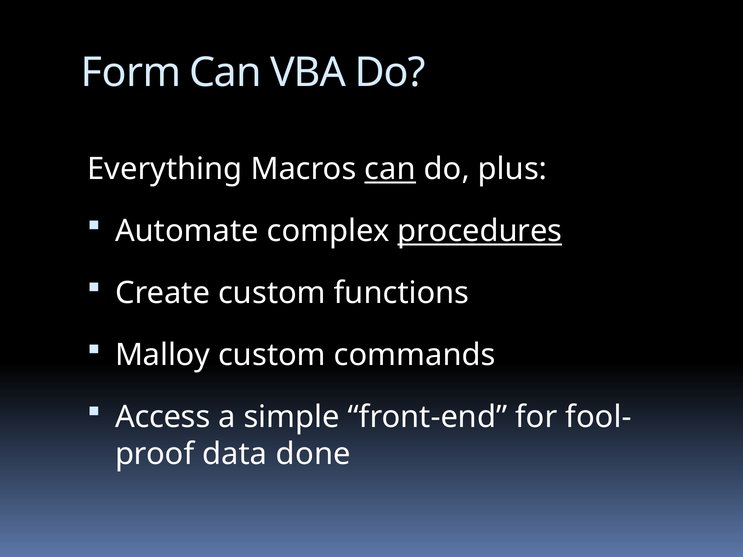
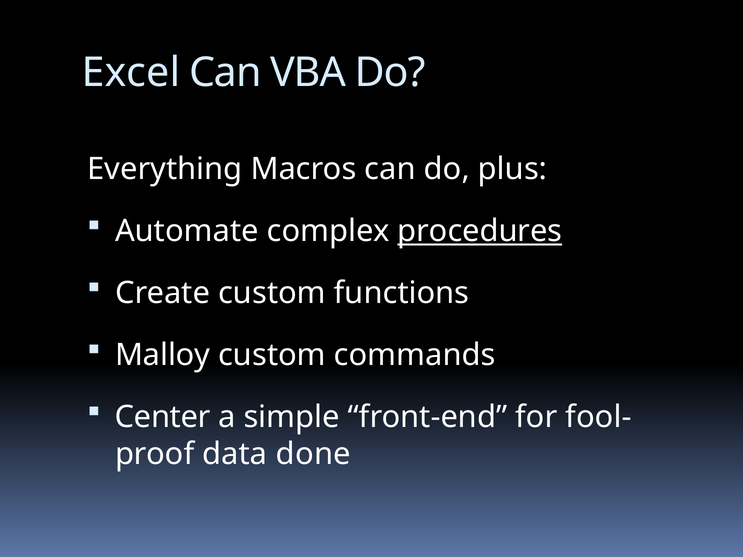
Form: Form -> Excel
can at (390, 169) underline: present -> none
Access: Access -> Center
